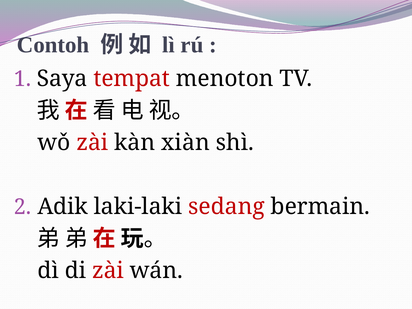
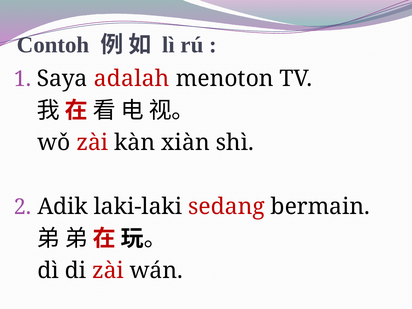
tempat: tempat -> adalah
